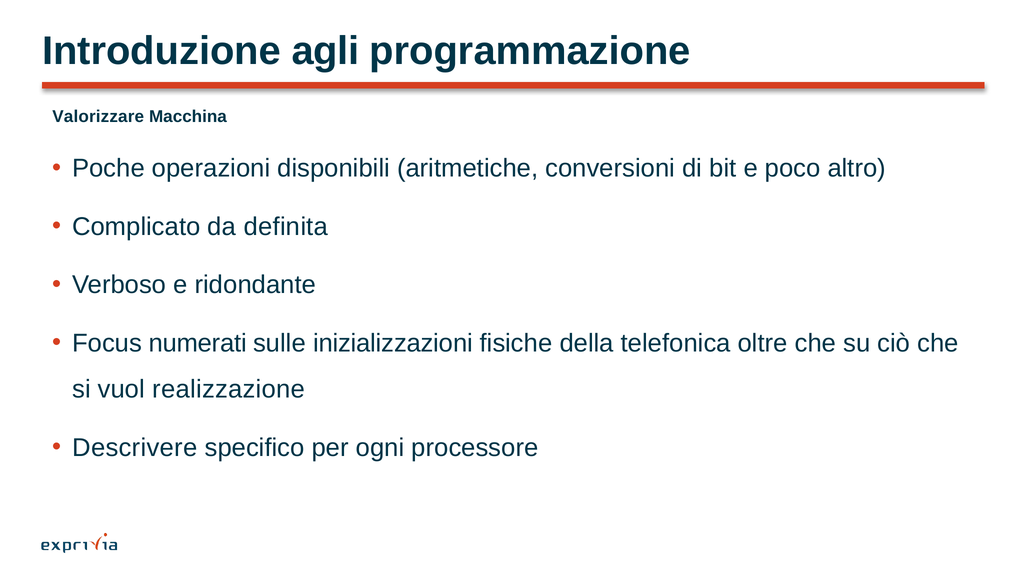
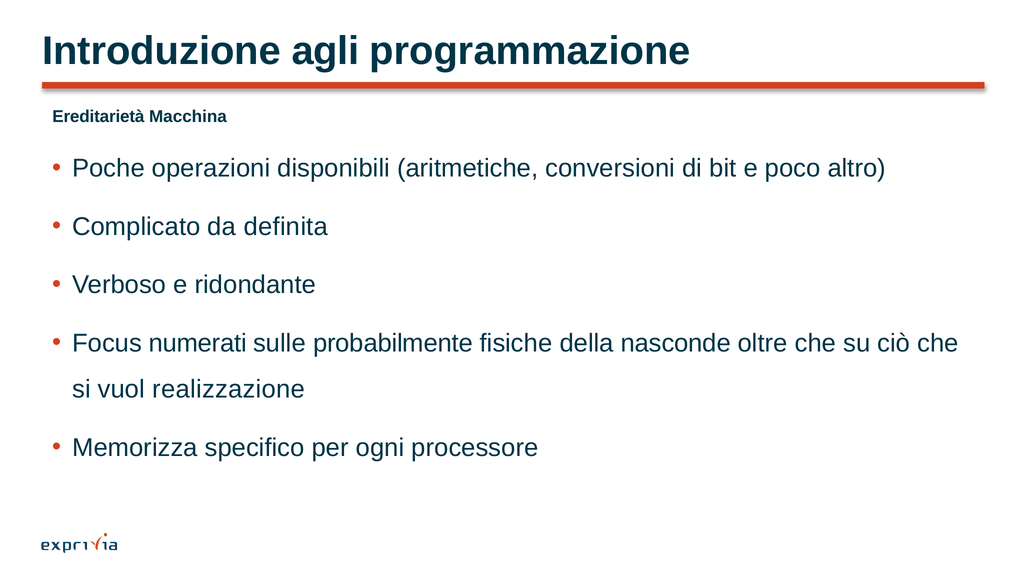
Valorizzare: Valorizzare -> Ereditarietà
inizializzazioni: inizializzazioni -> probabilmente
telefonica: telefonica -> nasconde
Descrivere: Descrivere -> Memorizza
